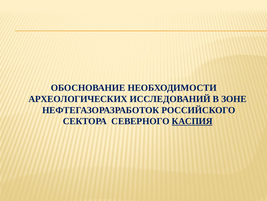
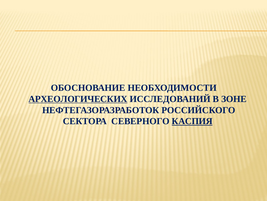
АРХЕОЛОГИЧЕСКИХ underline: none -> present
